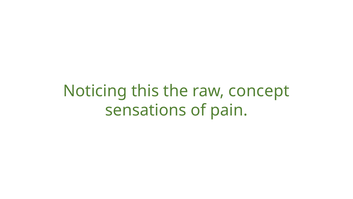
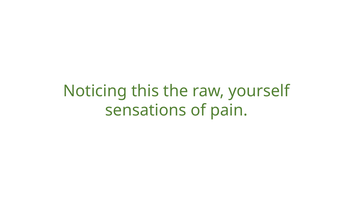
concept: concept -> yourself
